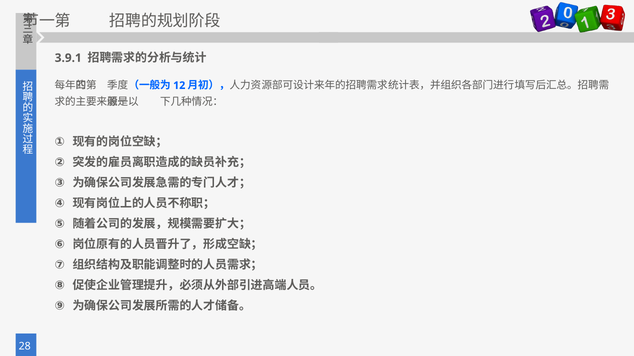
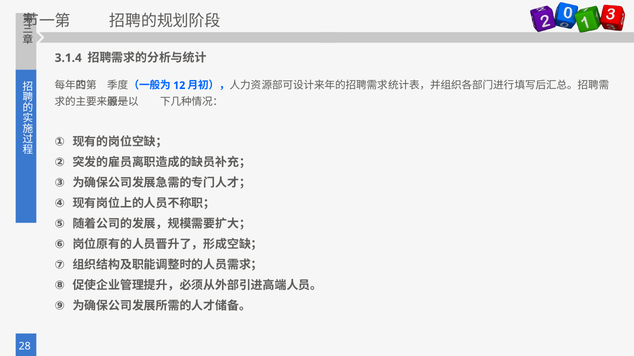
3.9.1: 3.9.1 -> 3.1.4
